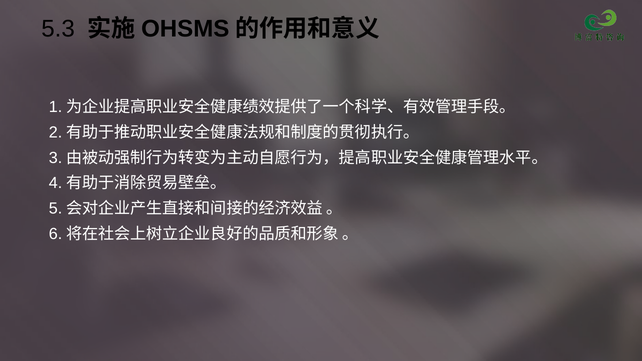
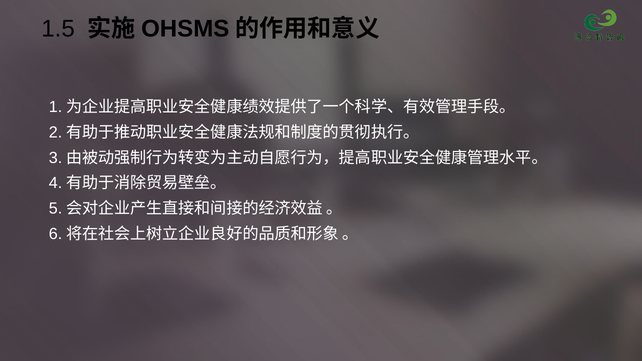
5.3: 5.3 -> 1.5
